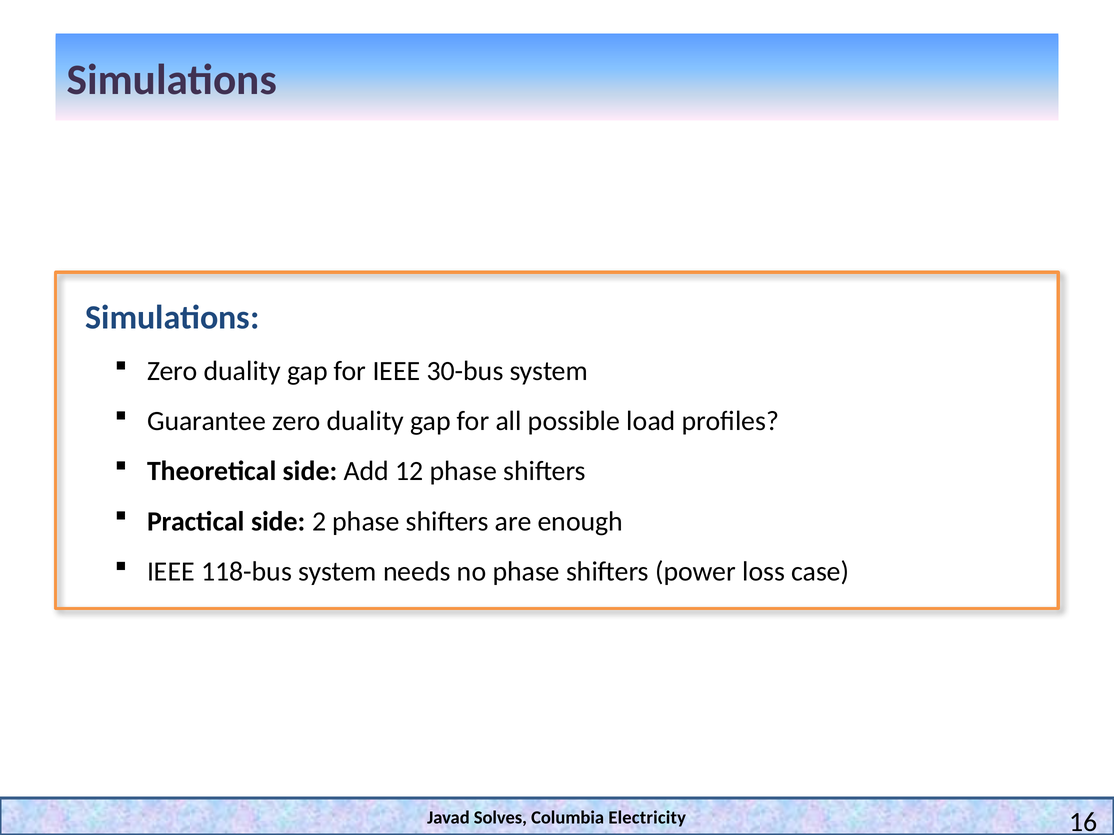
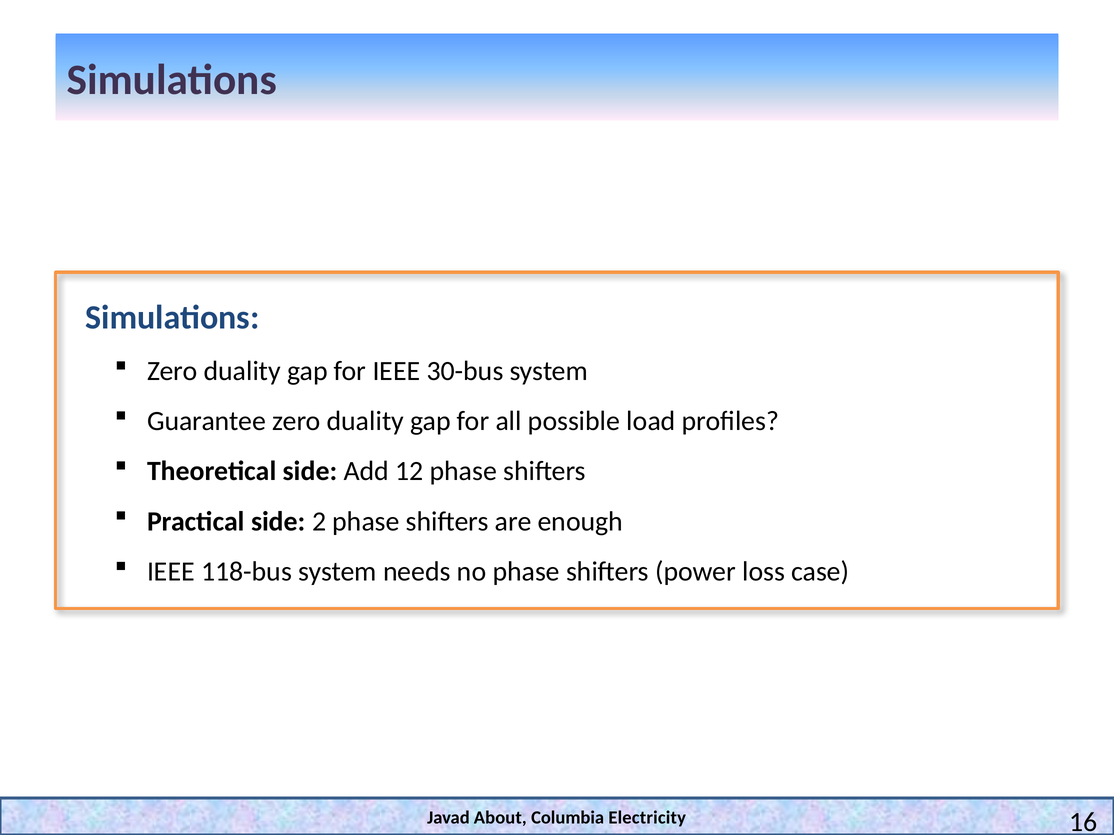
Solves: Solves -> About
